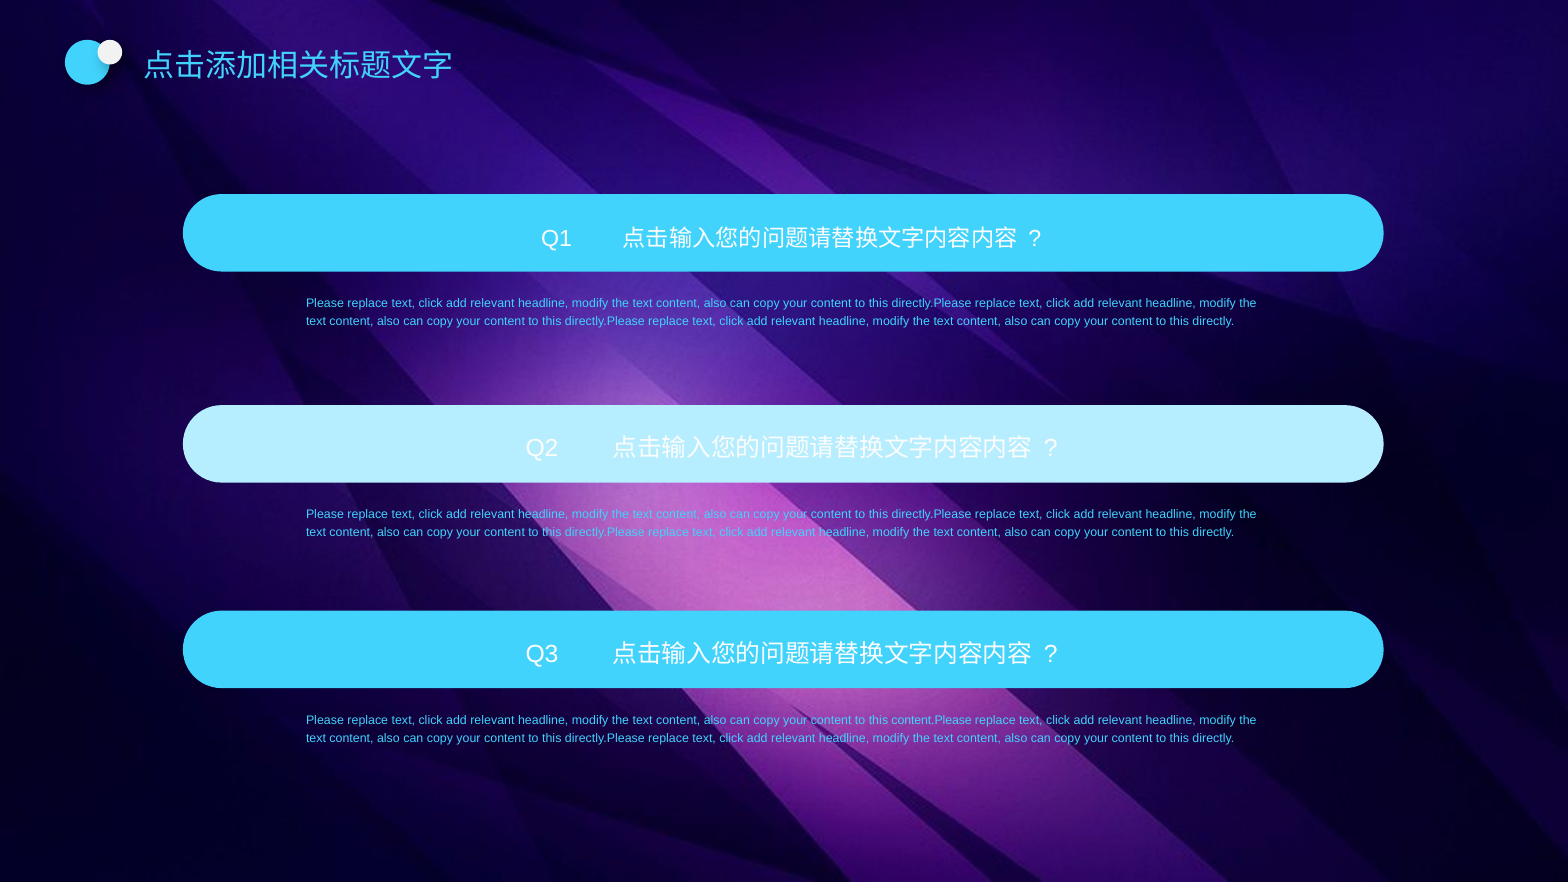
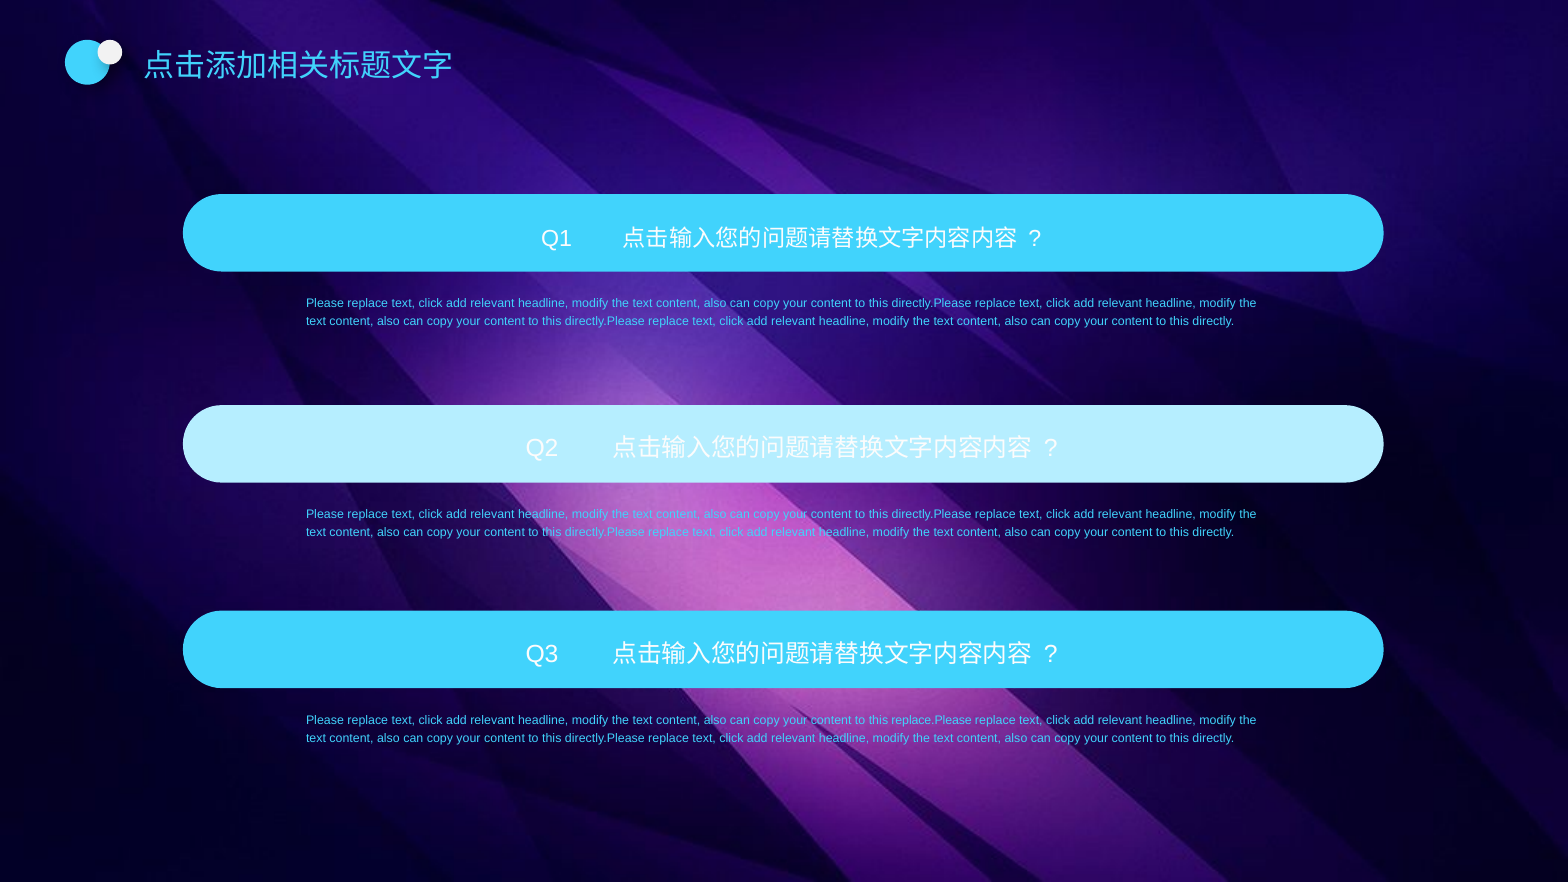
content.Please: content.Please -> replace.Please
